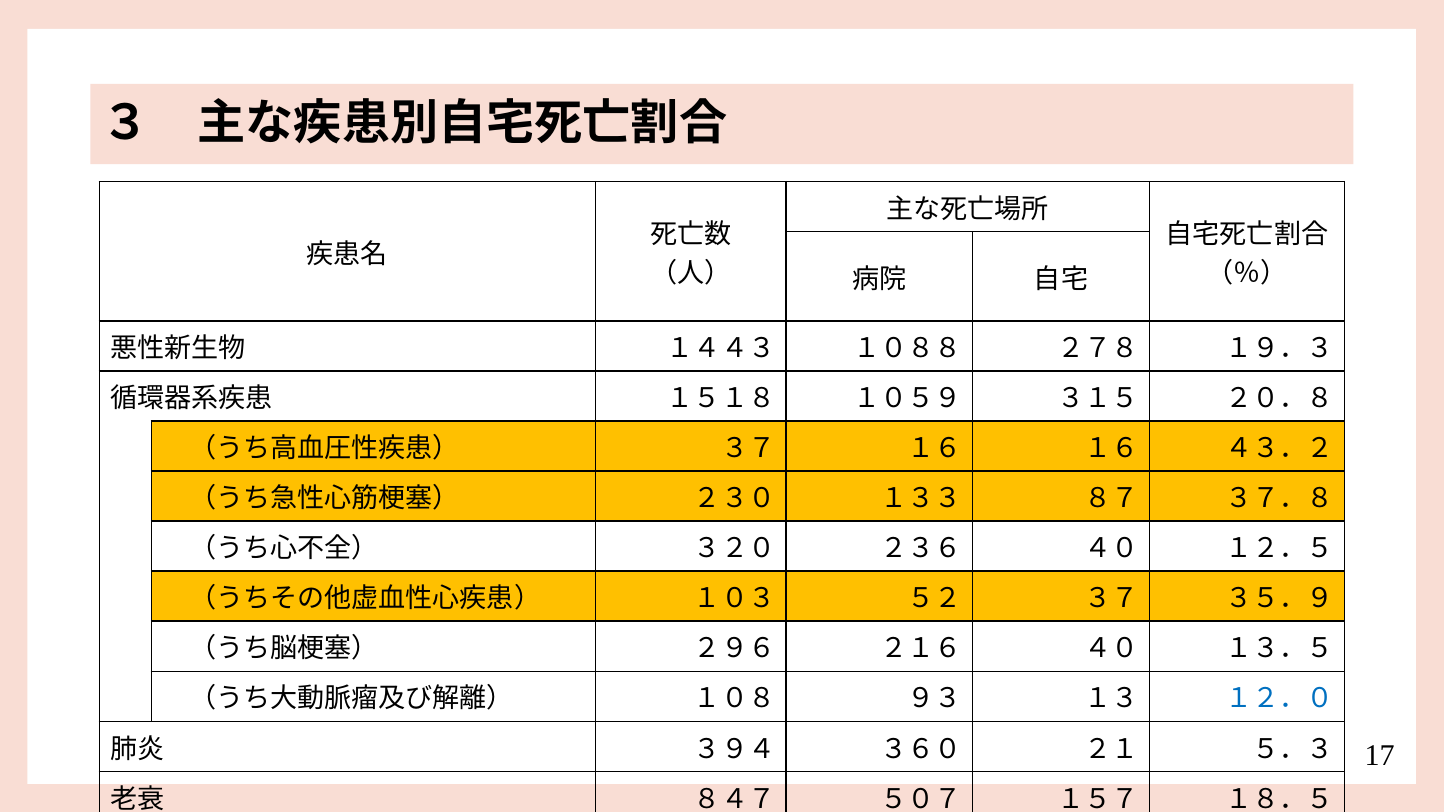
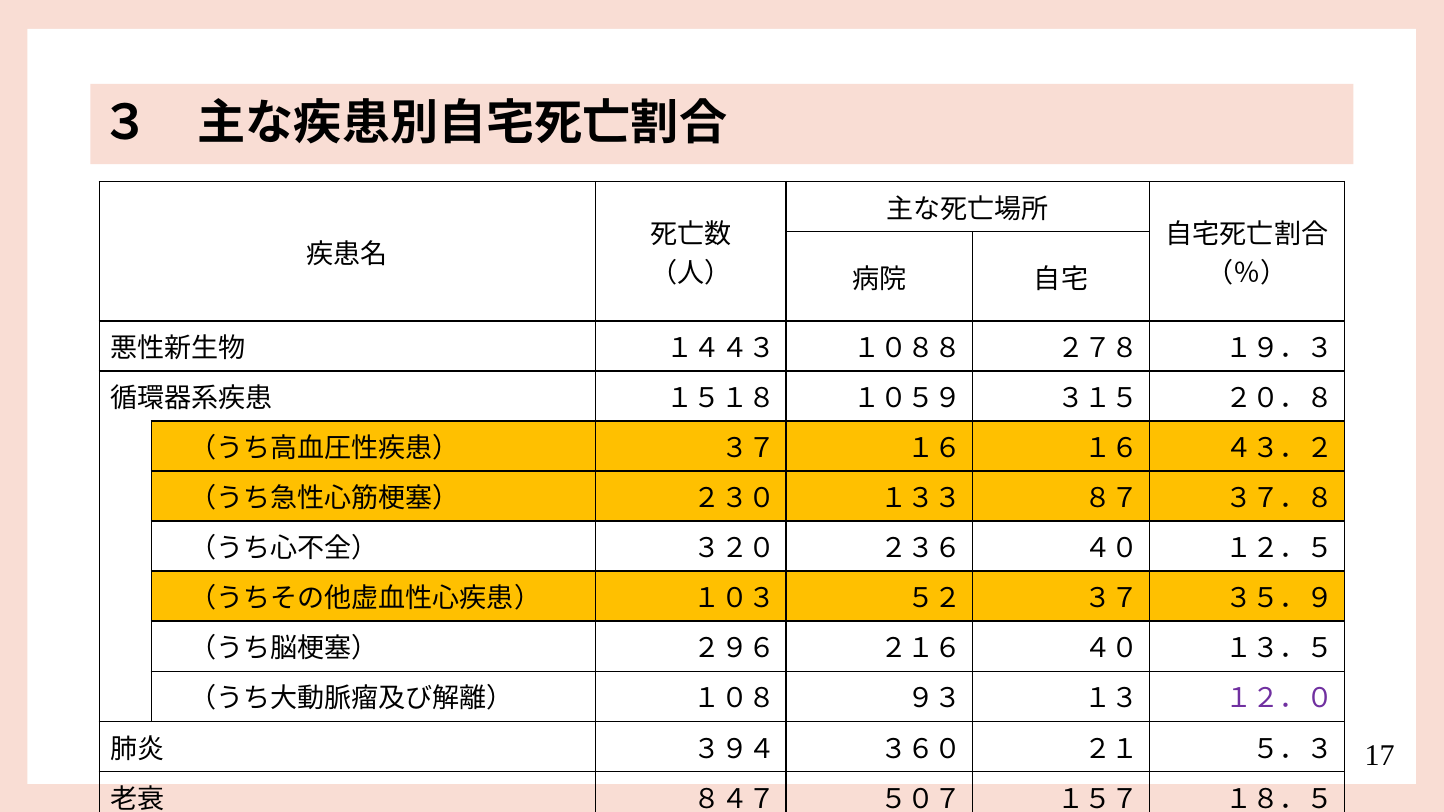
１２．０ colour: blue -> purple
